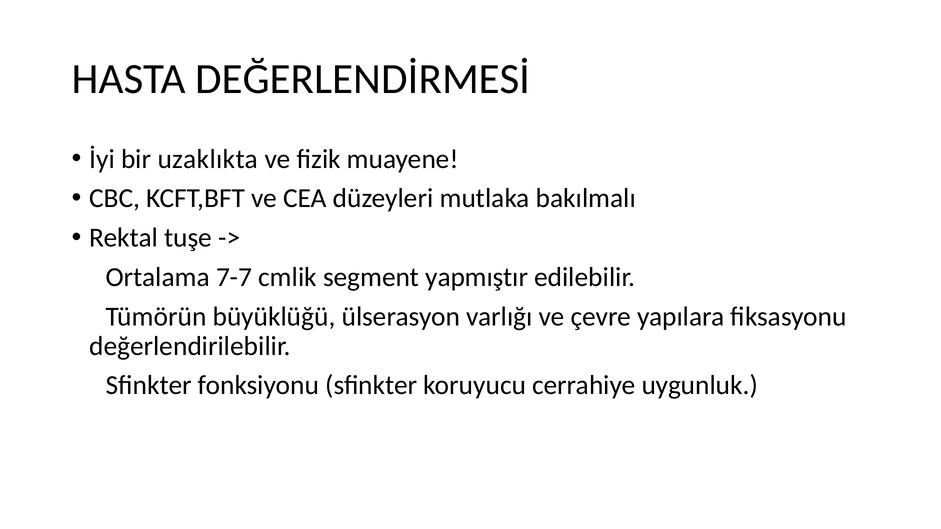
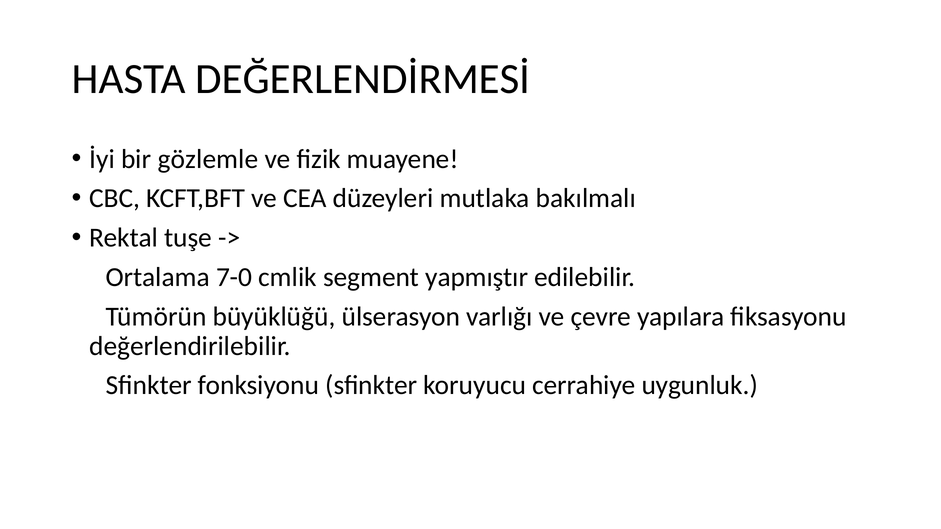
uzaklıkta: uzaklıkta -> gözlemle
7-7: 7-7 -> 7-0
